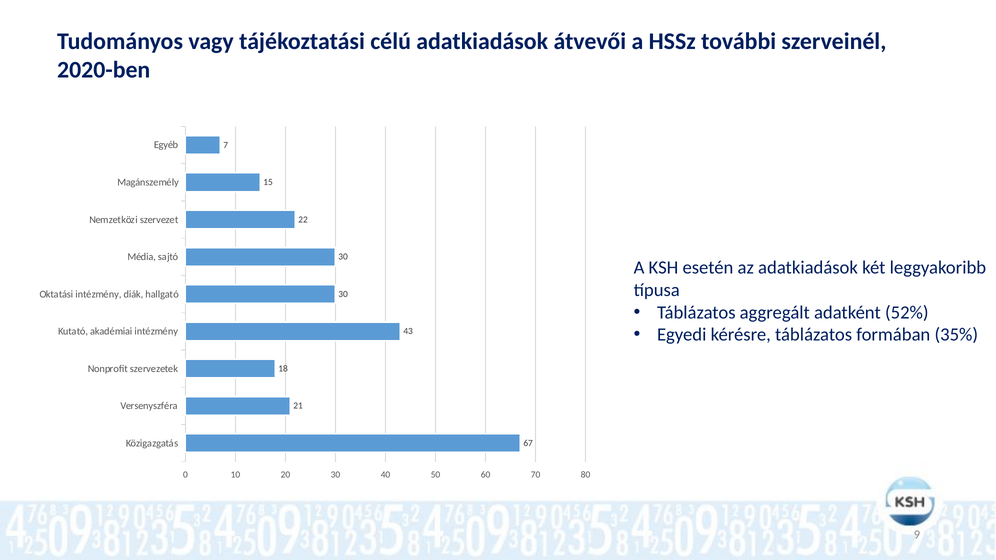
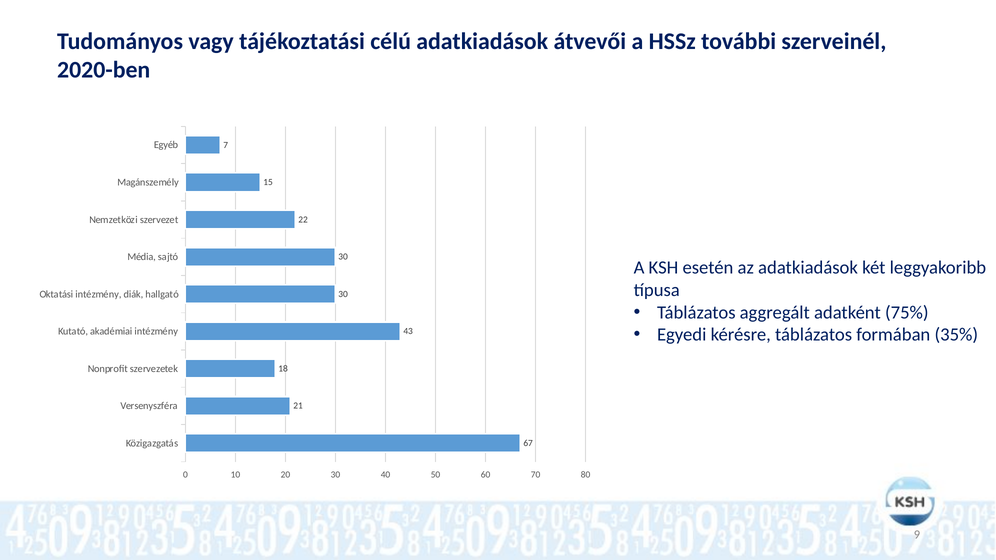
52%: 52% -> 75%
